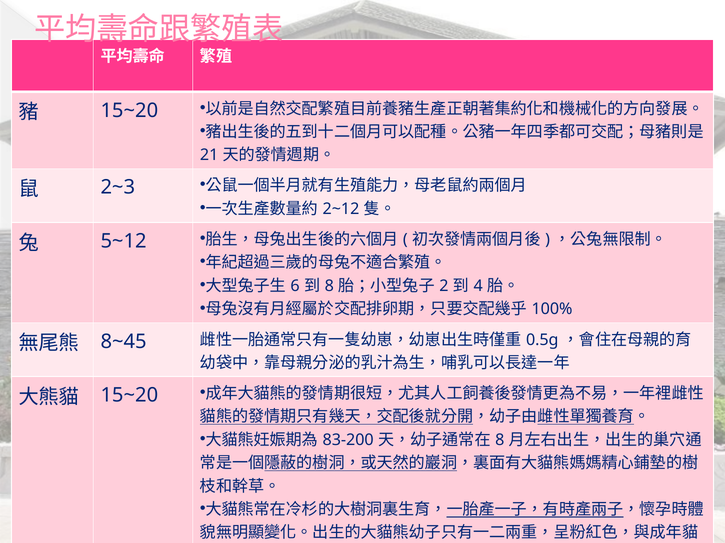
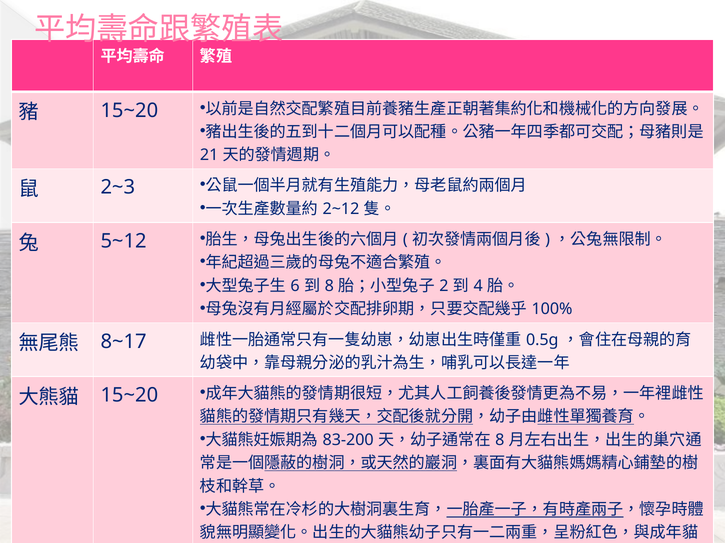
8~45: 8~45 -> 8~17
